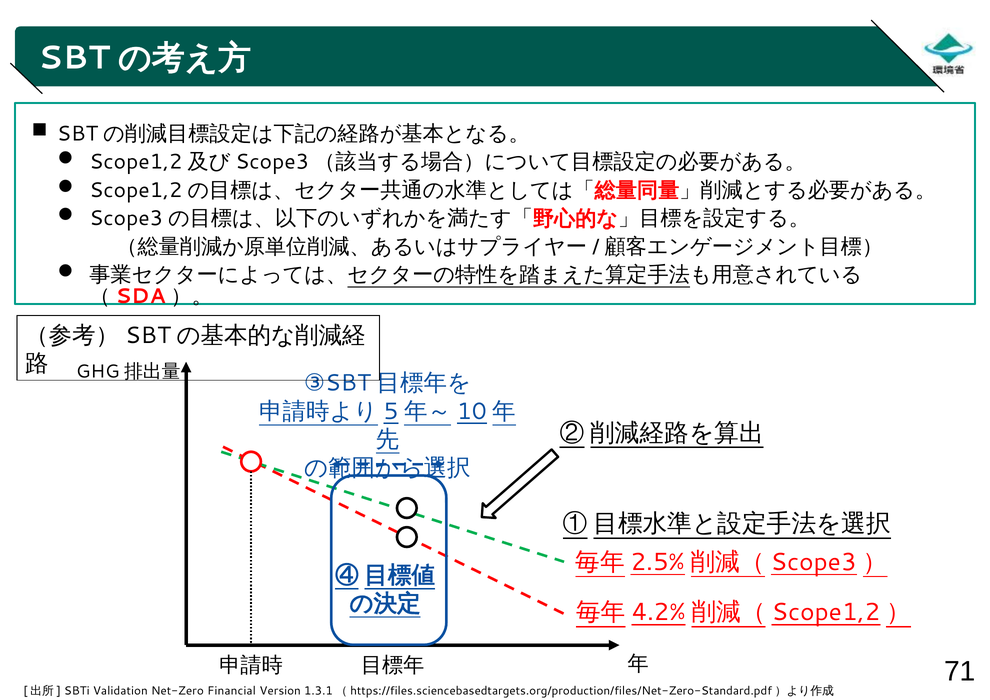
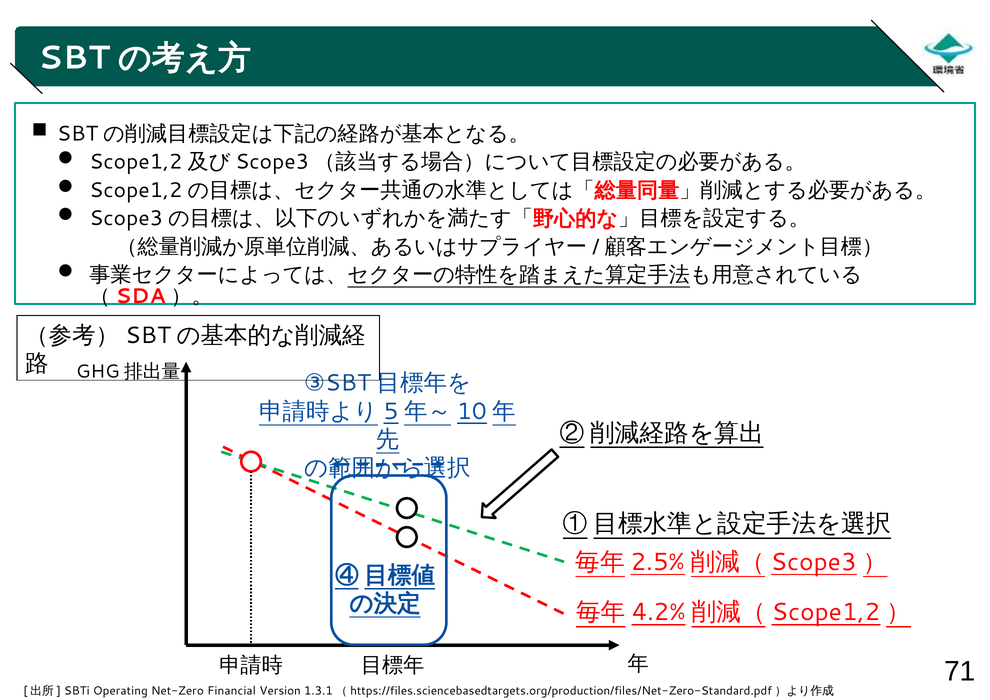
Validation: Validation -> Operating
